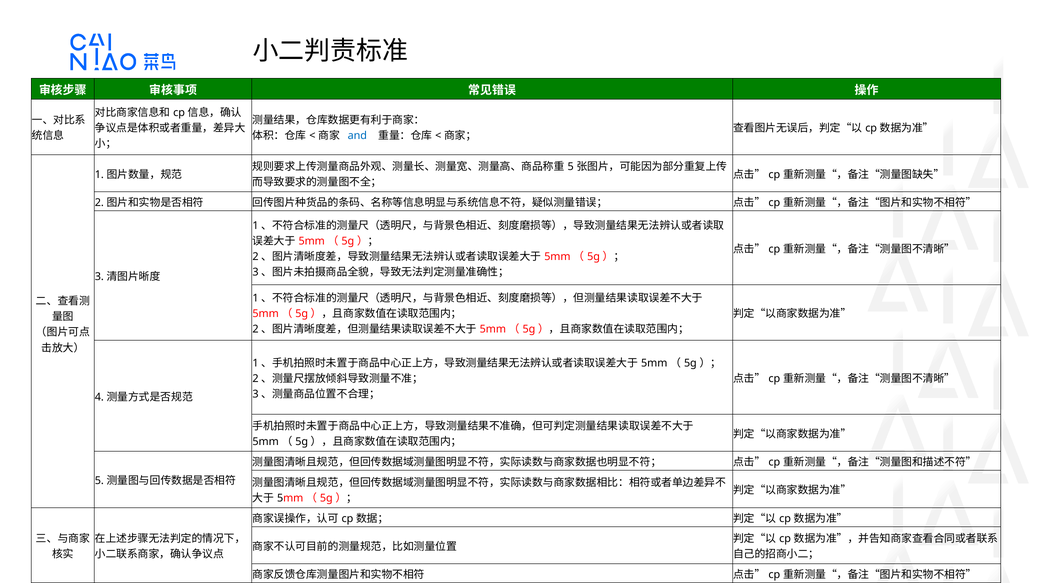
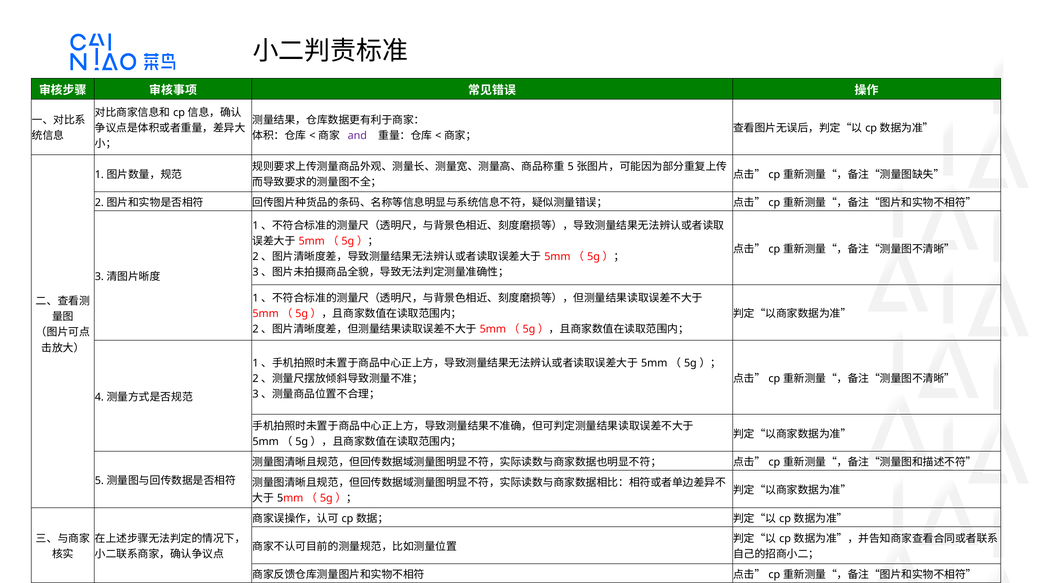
and colour: blue -> purple
